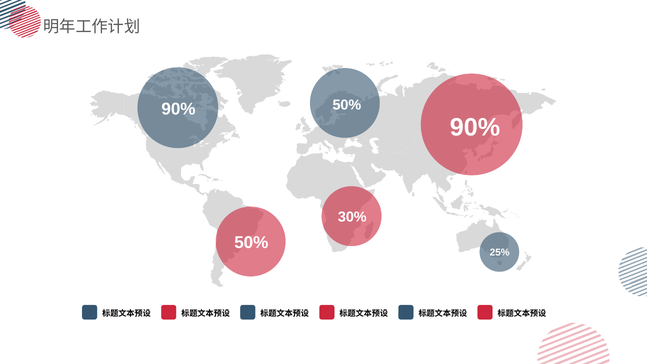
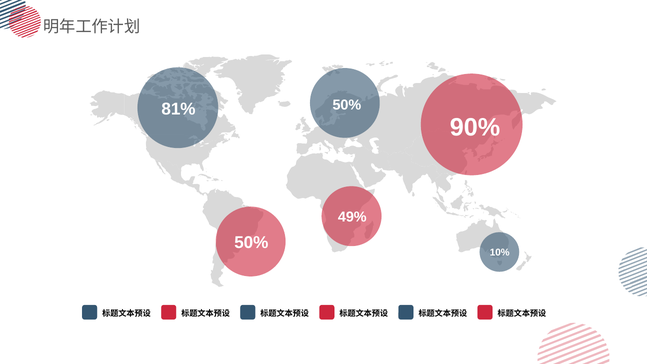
90% at (178, 109): 90% -> 81%
30%: 30% -> 49%
25%: 25% -> 10%
